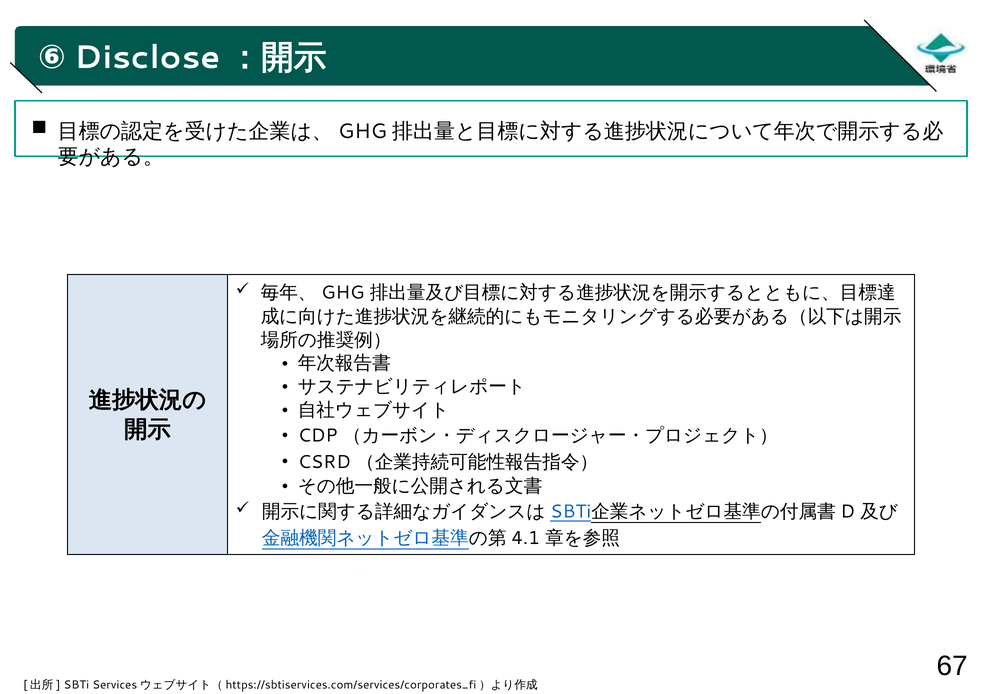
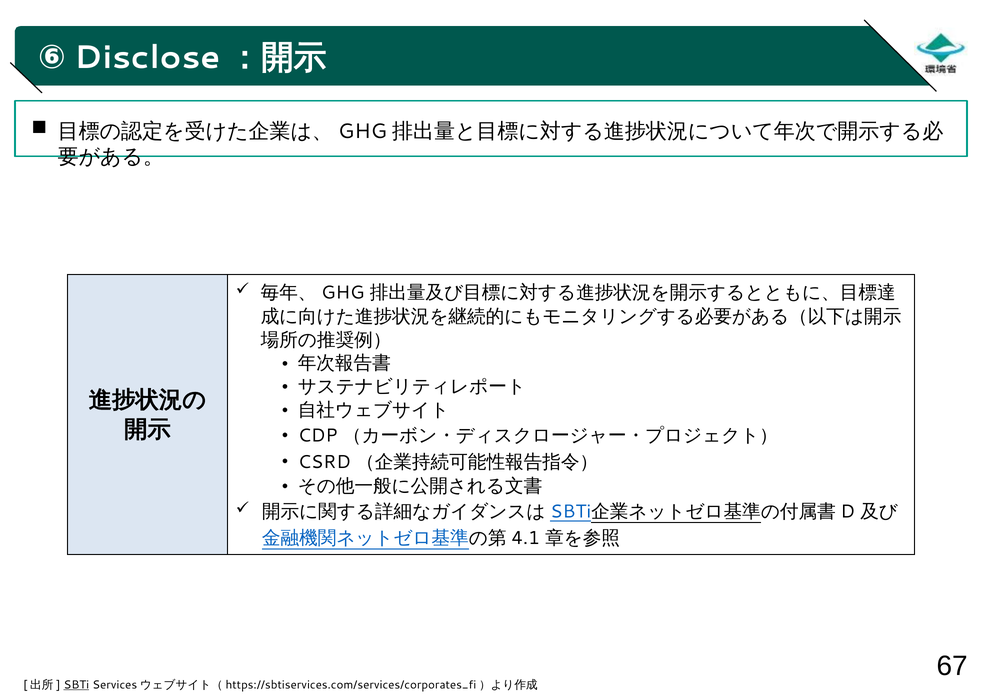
SBTi underline: none -> present
